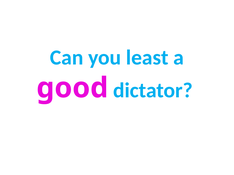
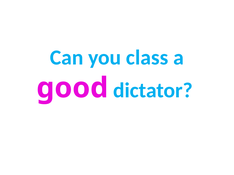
least: least -> class
